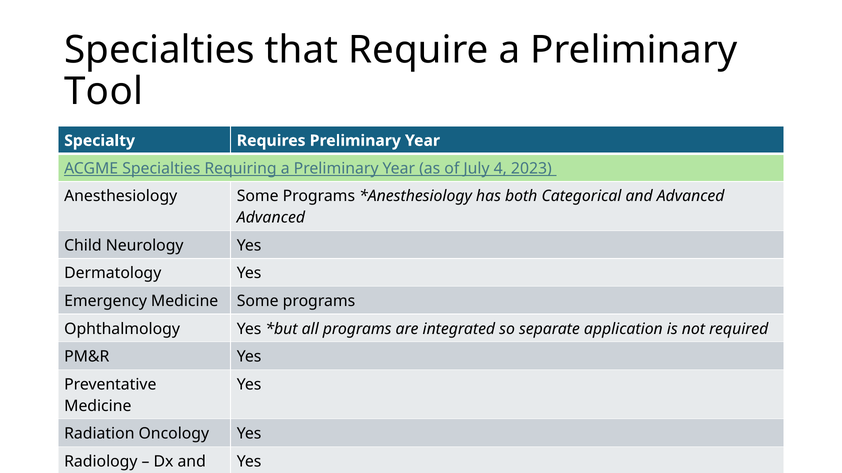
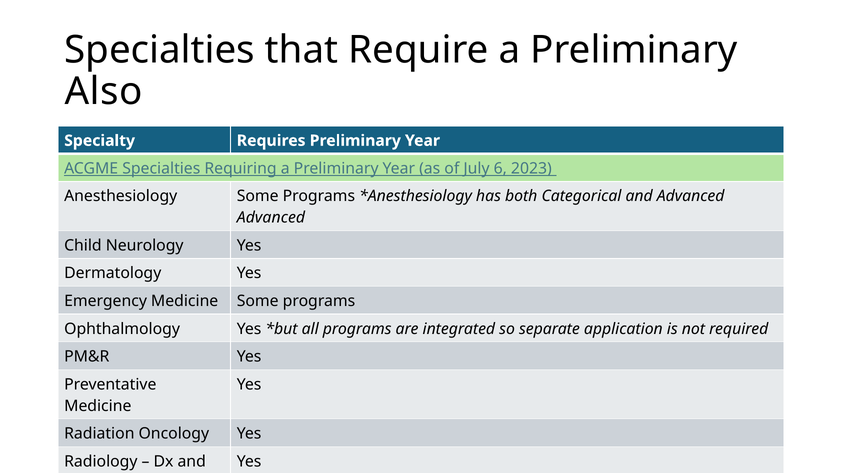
Tool: Tool -> Also
4: 4 -> 6
